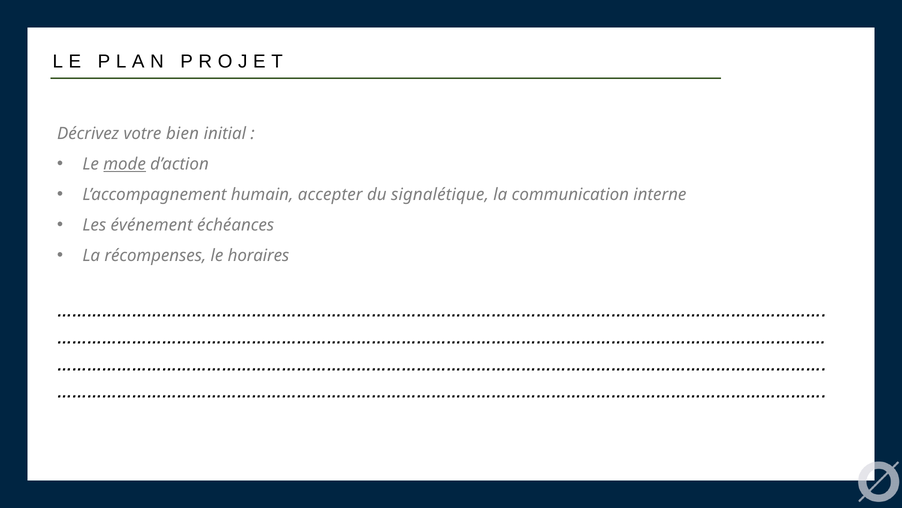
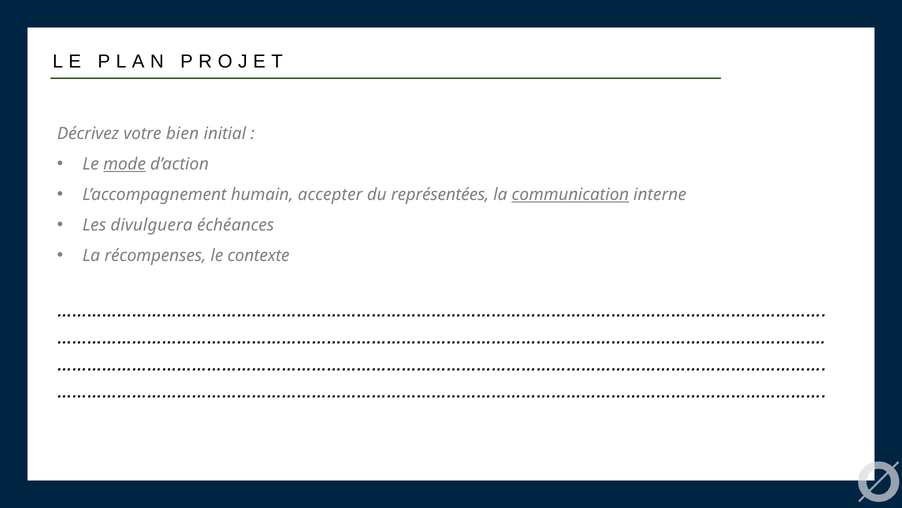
signalétique: signalétique -> représentées
communication underline: none -> present
événement: événement -> divulguera
horaires: horaires -> contexte
